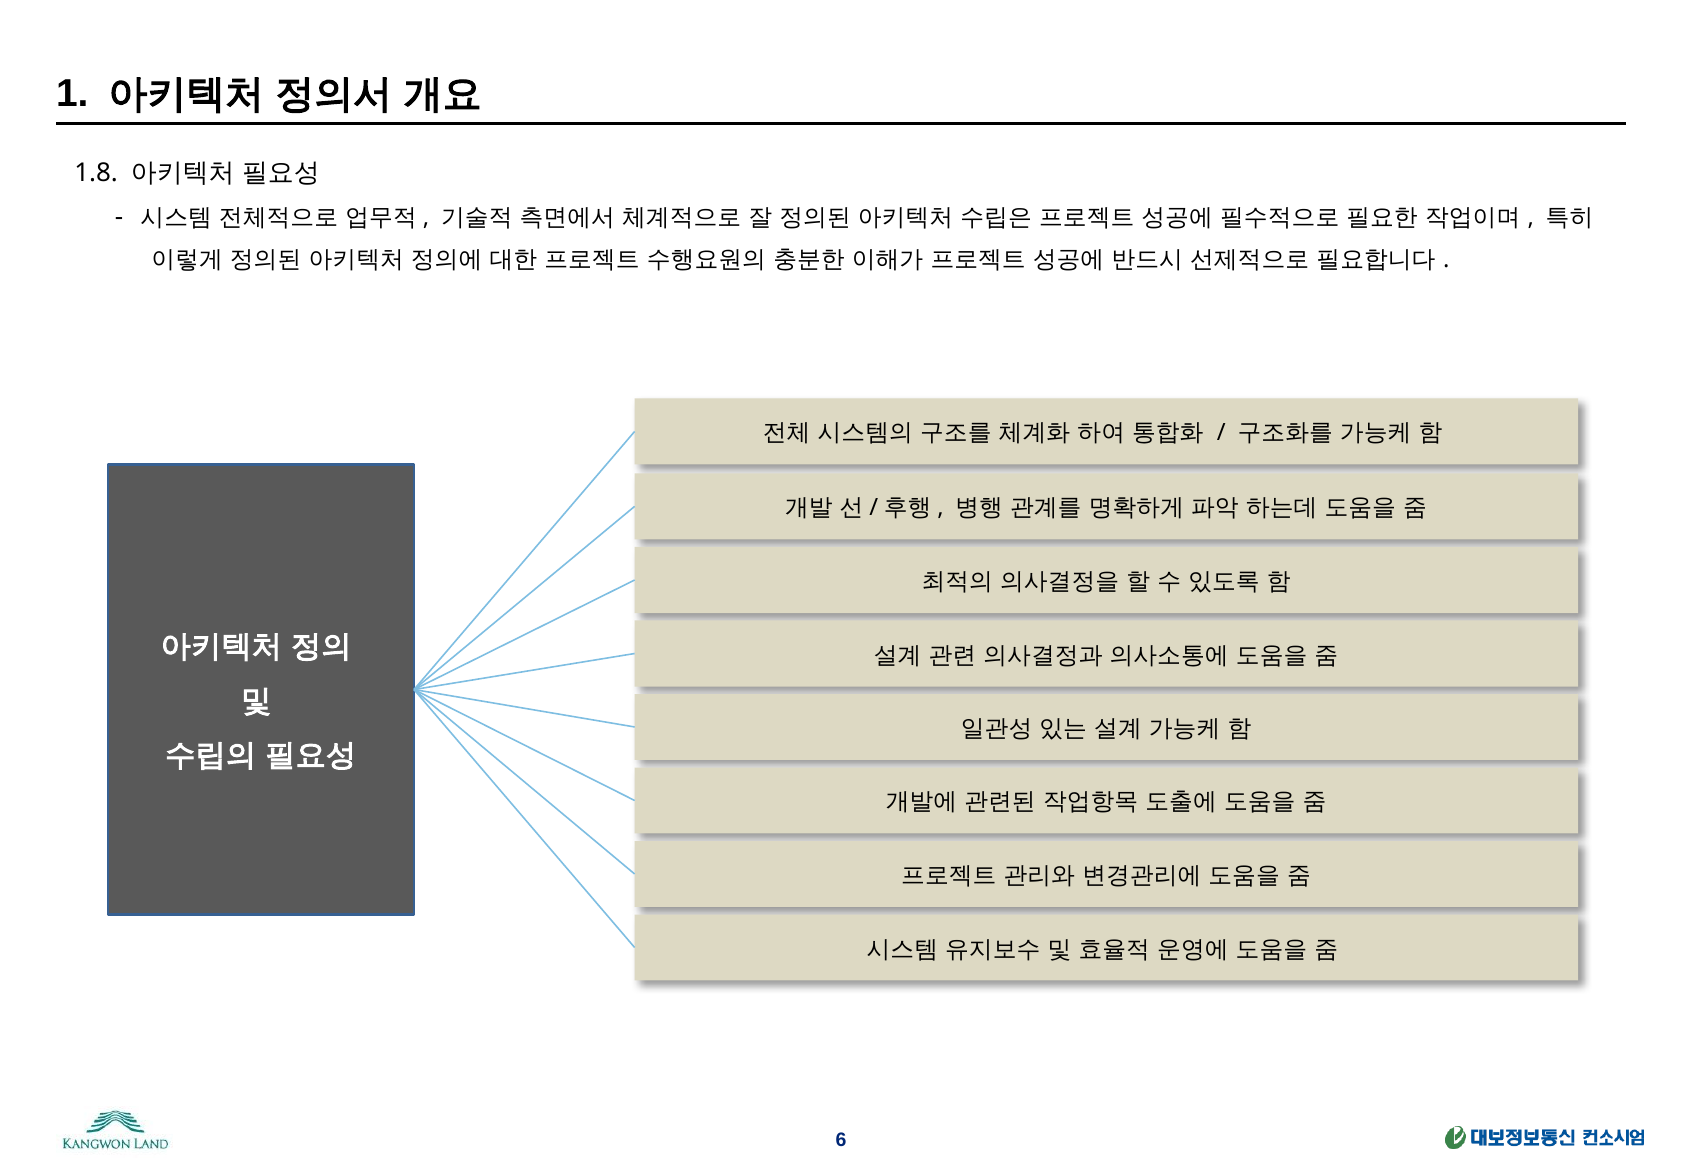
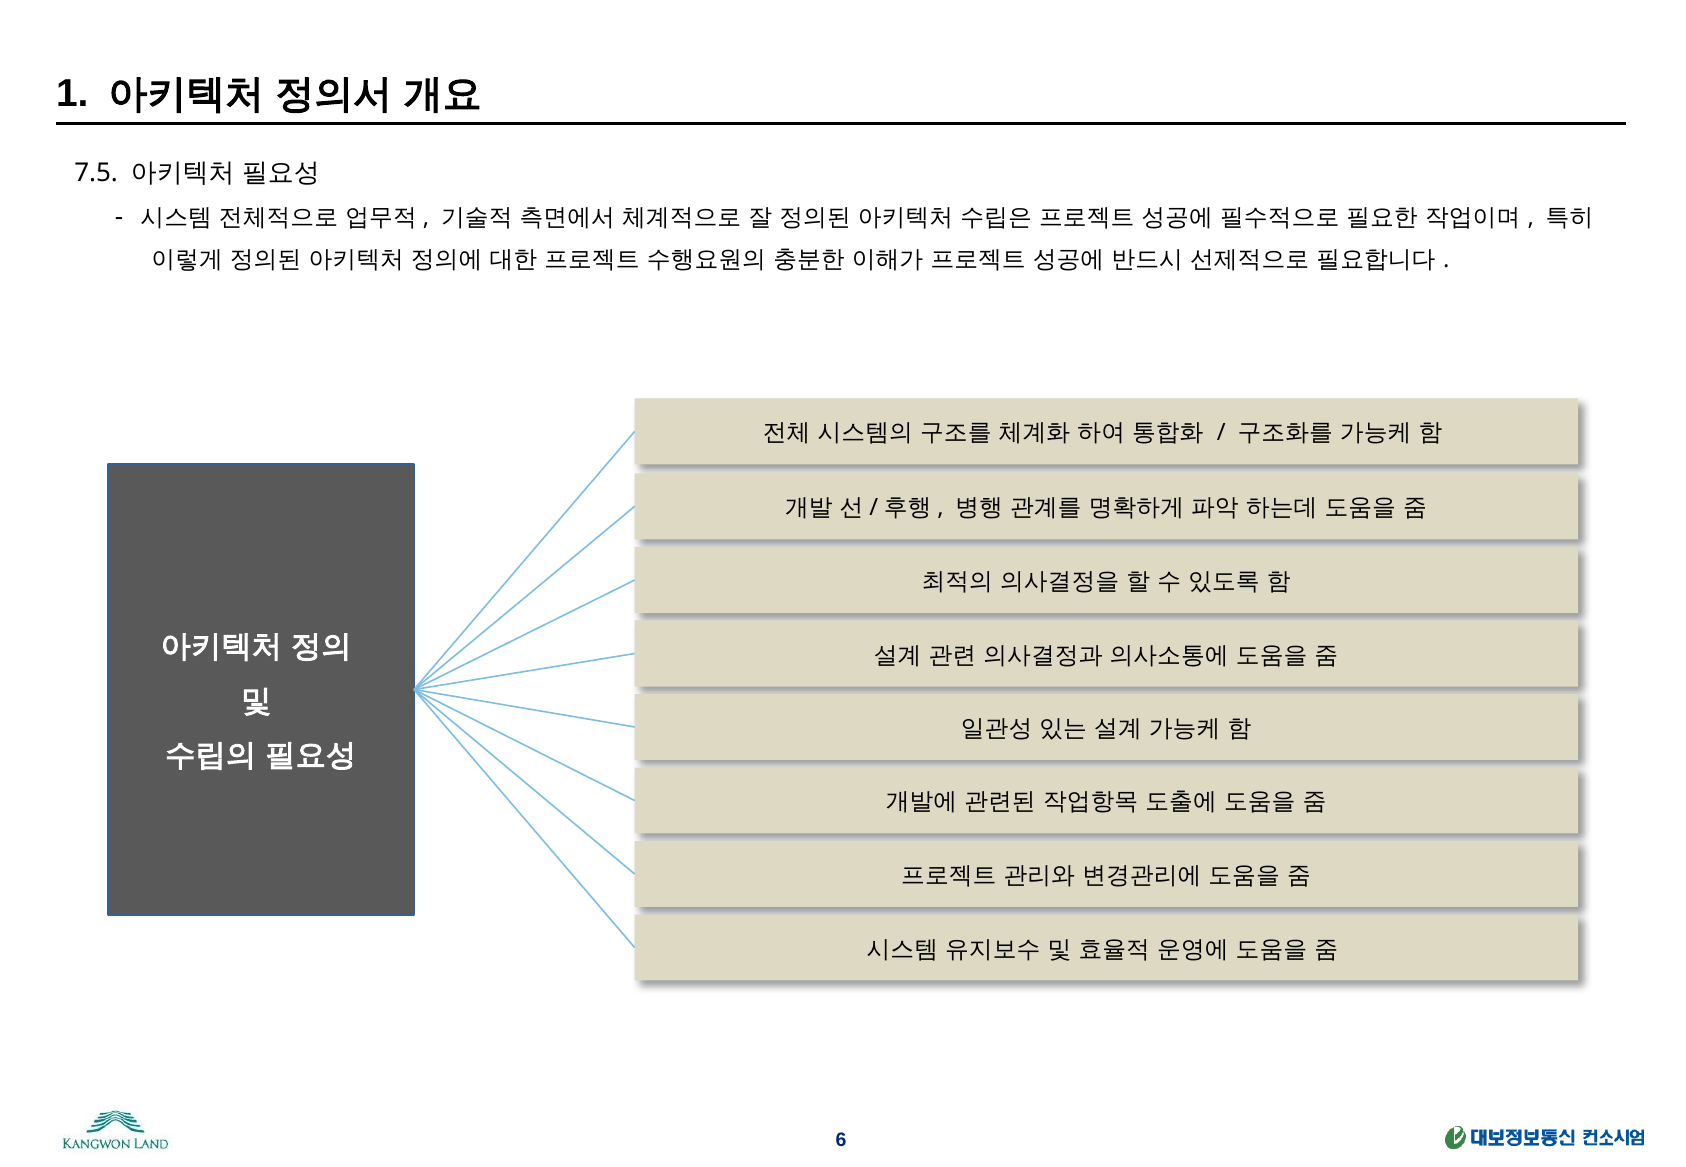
1.8: 1.8 -> 7.5
